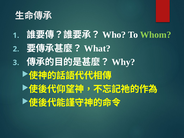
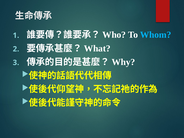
Whom colour: light green -> light blue
